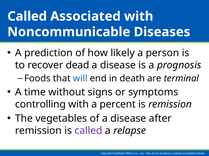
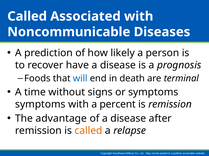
dead: dead -> have
controlling at (40, 105): controlling -> symptoms
vegetables: vegetables -> advantage
called at (88, 131) colour: purple -> orange
